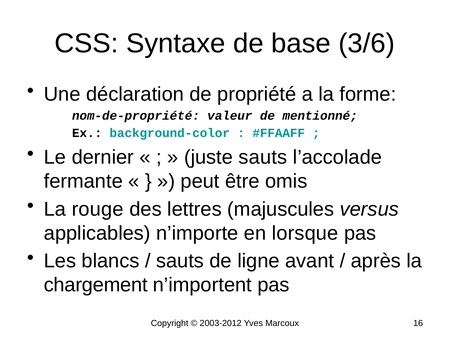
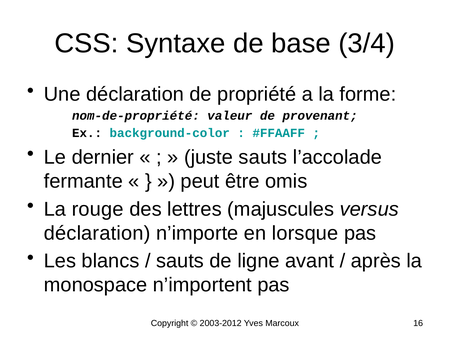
3/6: 3/6 -> 3/4
mentionné: mentionné -> provenant
applicables at (97, 233): applicables -> déclaration
chargement: chargement -> monospace
